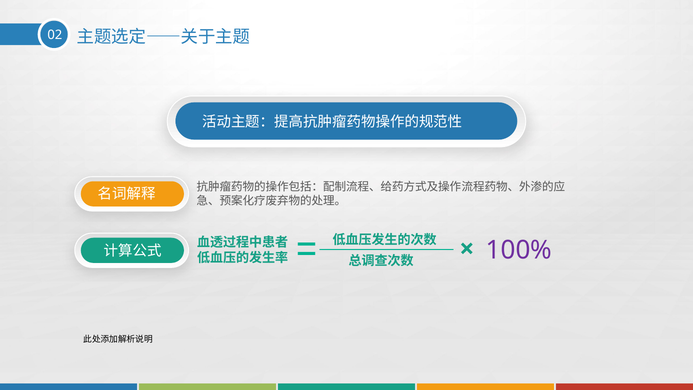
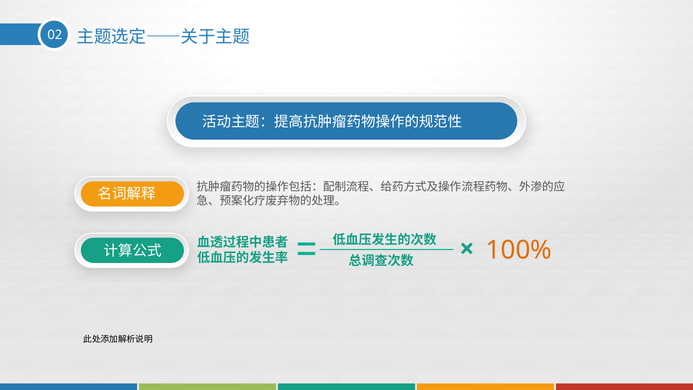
100% colour: purple -> orange
